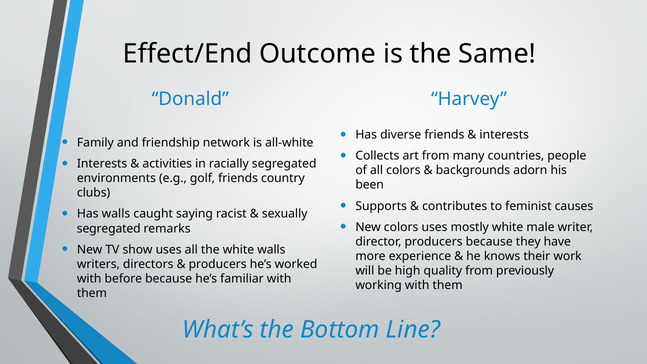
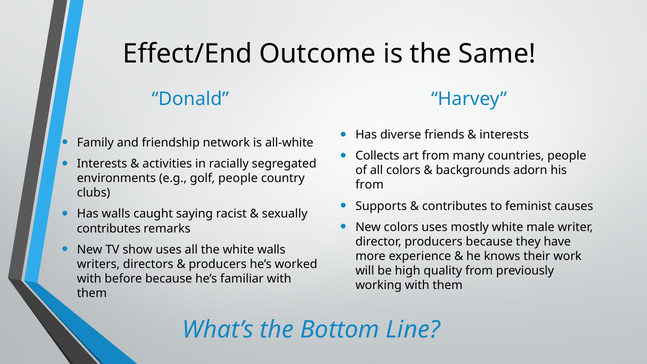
golf friends: friends -> people
been at (370, 185): been -> from
segregated at (109, 228): segregated -> contributes
